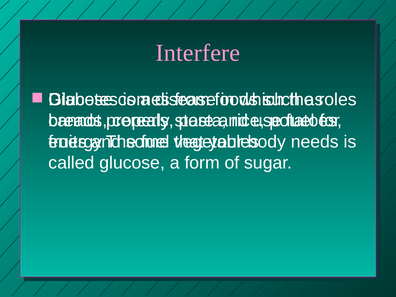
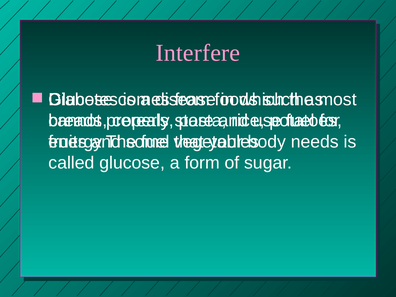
roles: roles -> most
